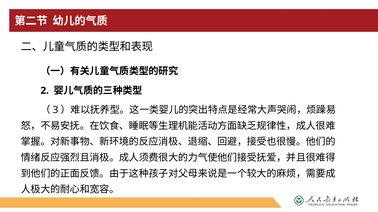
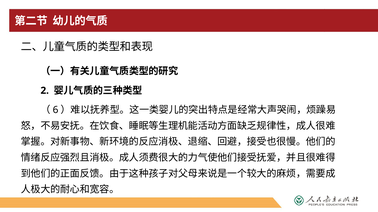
3: 3 -> 6
